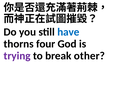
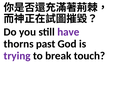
have colour: blue -> purple
four: four -> past
other: other -> touch
